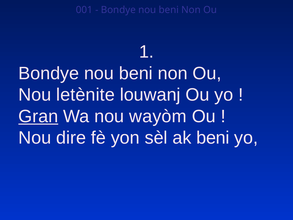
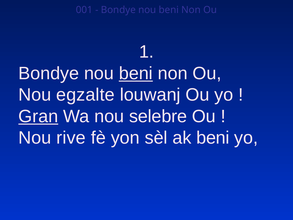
beni at (136, 73) underline: none -> present
letènite: letènite -> egzalte
wayòm: wayòm -> selebre
dire: dire -> rive
